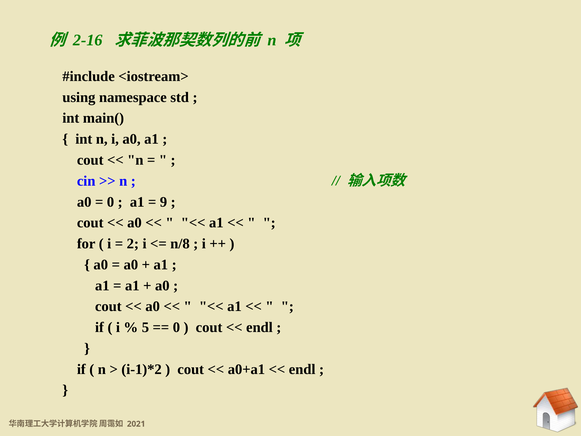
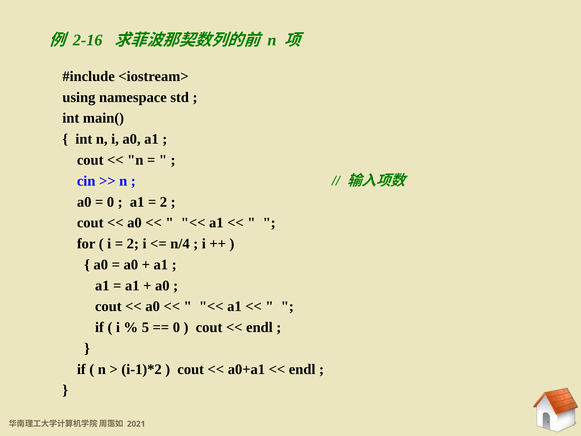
9 at (164, 202): 9 -> 2
n/8: n/8 -> n/4
